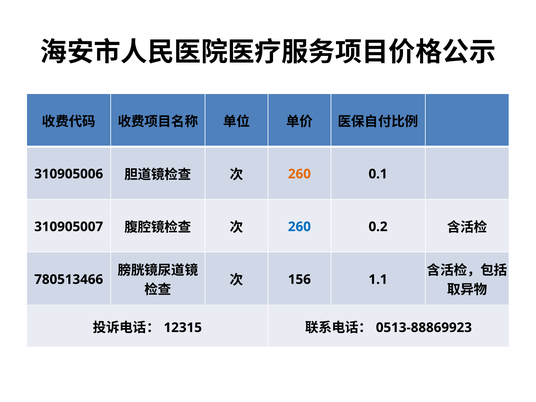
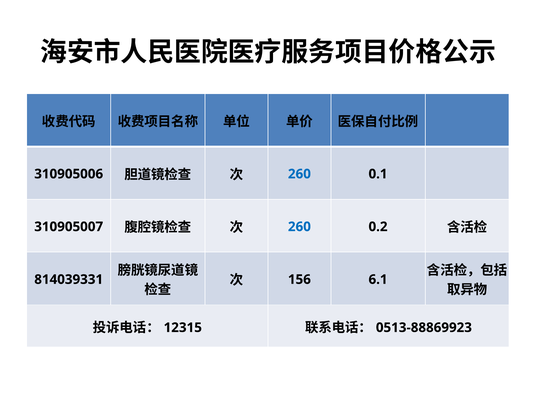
260 at (299, 174) colour: orange -> blue
1.1: 1.1 -> 6.1
780513466: 780513466 -> 814039331
